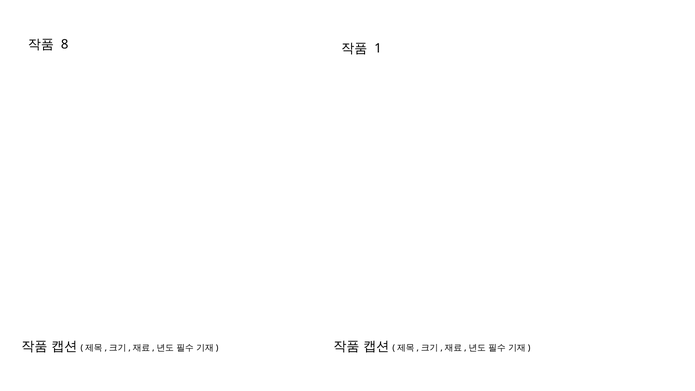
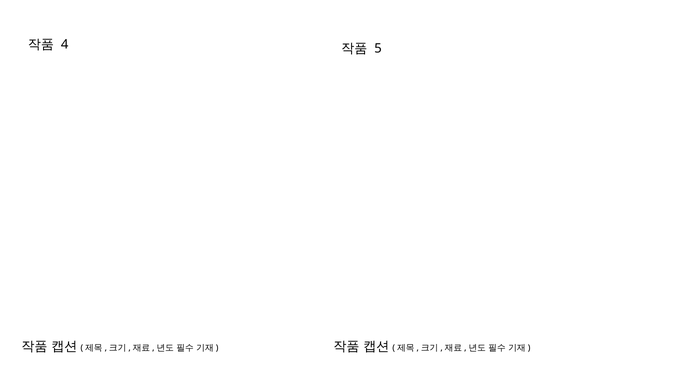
8: 8 -> 4
1: 1 -> 5
